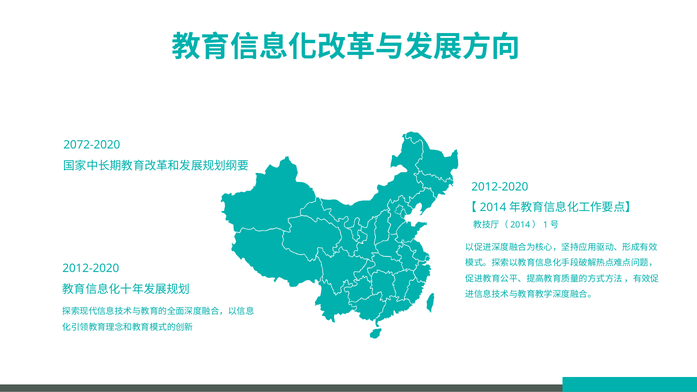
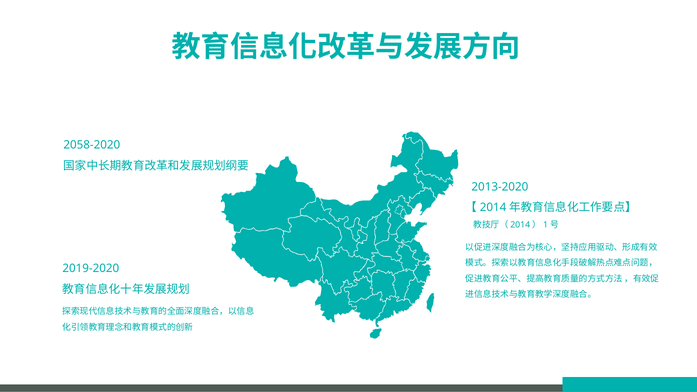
2072-2020: 2072-2020 -> 2058-2020
2012-2020 at (500, 187): 2012-2020 -> 2013-2020
2012-2020 at (91, 268): 2012-2020 -> 2019-2020
